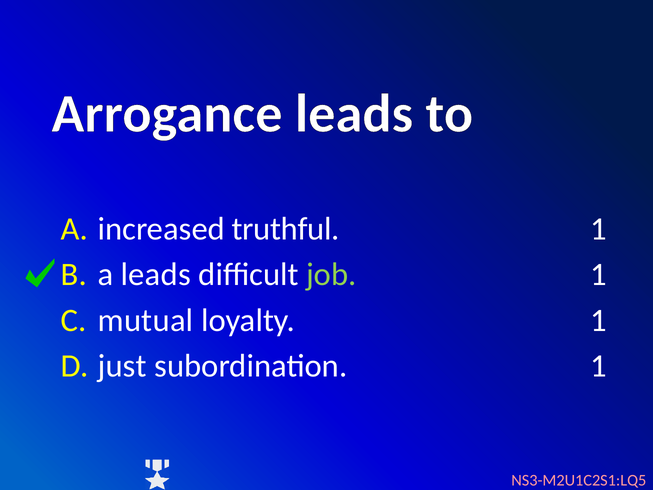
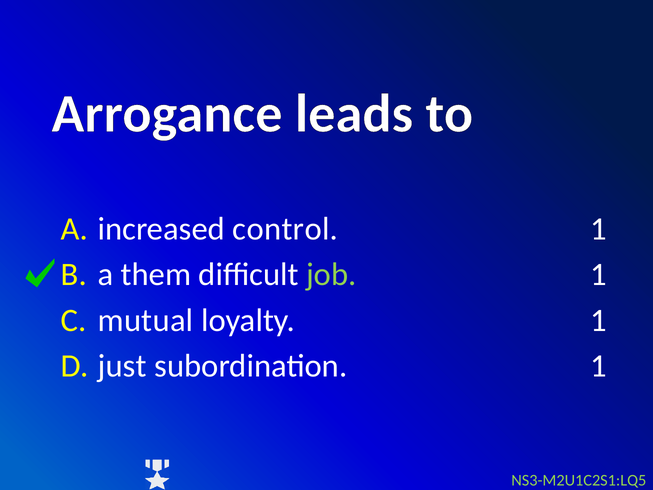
truthful: truthful -> control
a leads: leads -> them
NS3-M2U1C2S1:LQ5 colour: pink -> light green
